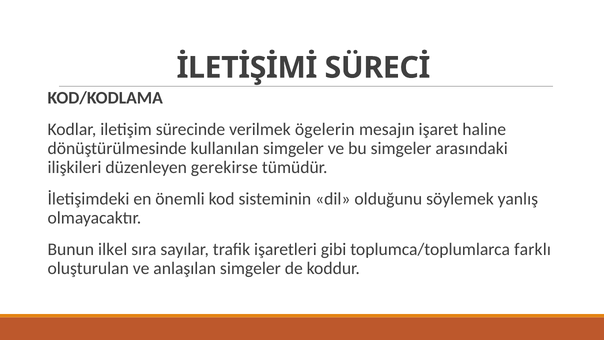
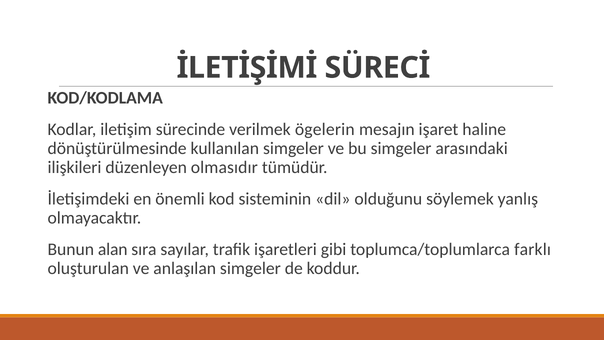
gerekirse: gerekirse -> olmasıdır
ilkel: ilkel -> alan
